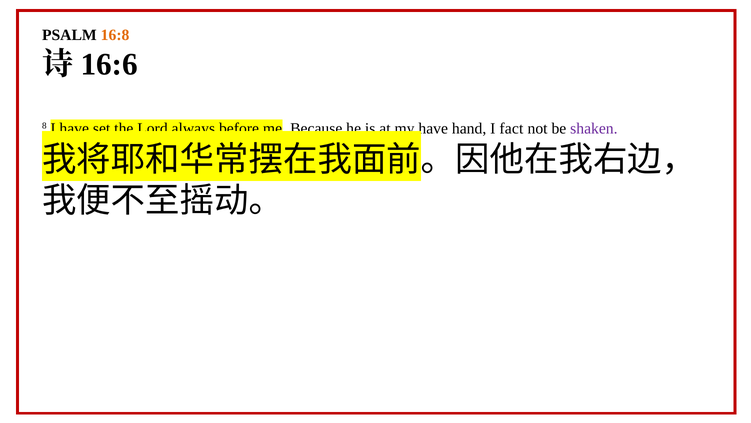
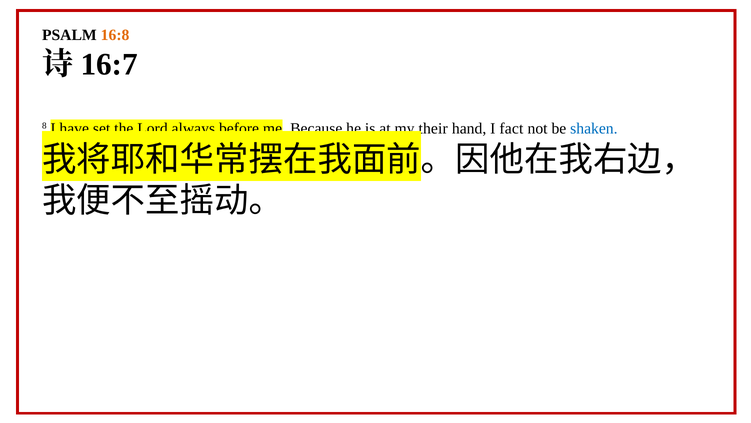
16:6: 16:6 -> 16:7
have at (433, 128): have -> their
shaken colour: purple -> blue
